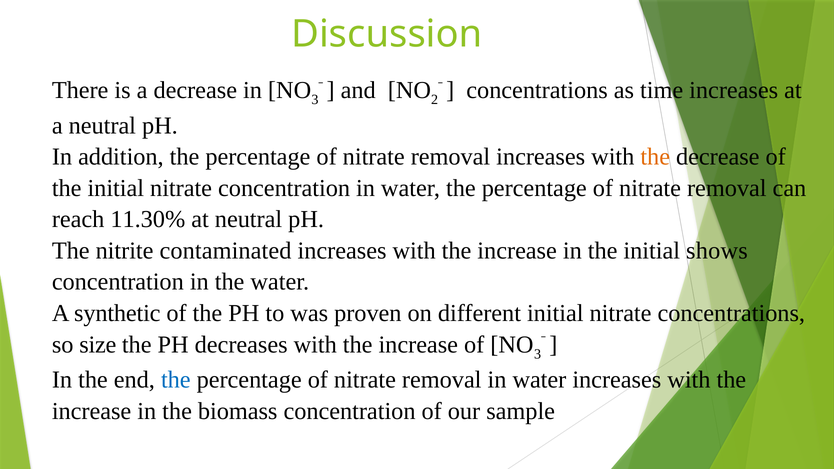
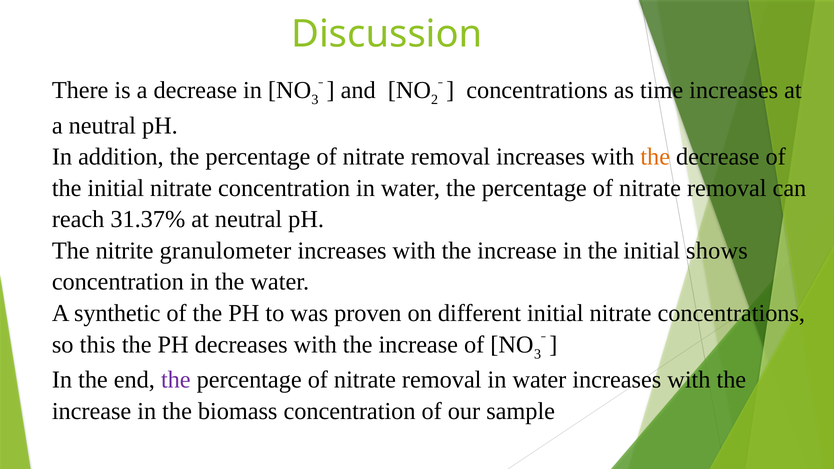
11.30%: 11.30% -> 31.37%
contaminated: contaminated -> granulometer
size: size -> this
the at (176, 380) colour: blue -> purple
